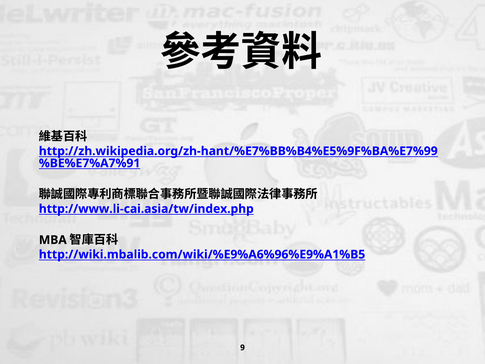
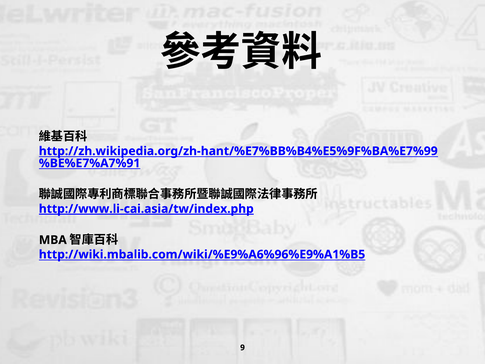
http://www.li-cai.asia/tw/index.php underline: none -> present
